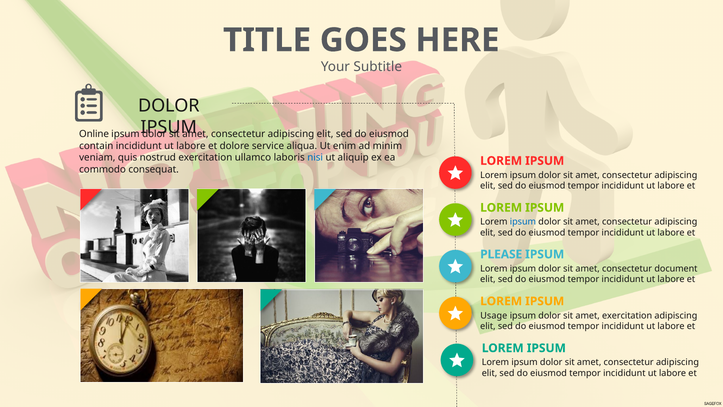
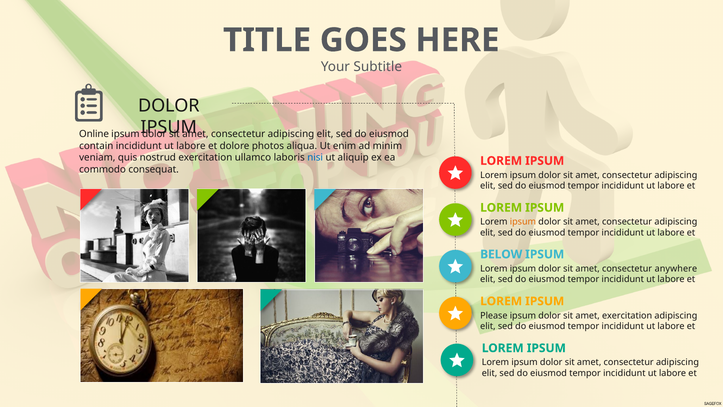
service: service -> photos
ipsum at (523, 222) colour: blue -> orange
PLEASE: PLEASE -> BELOW
document: document -> anywhere
Usage: Usage -> Please
